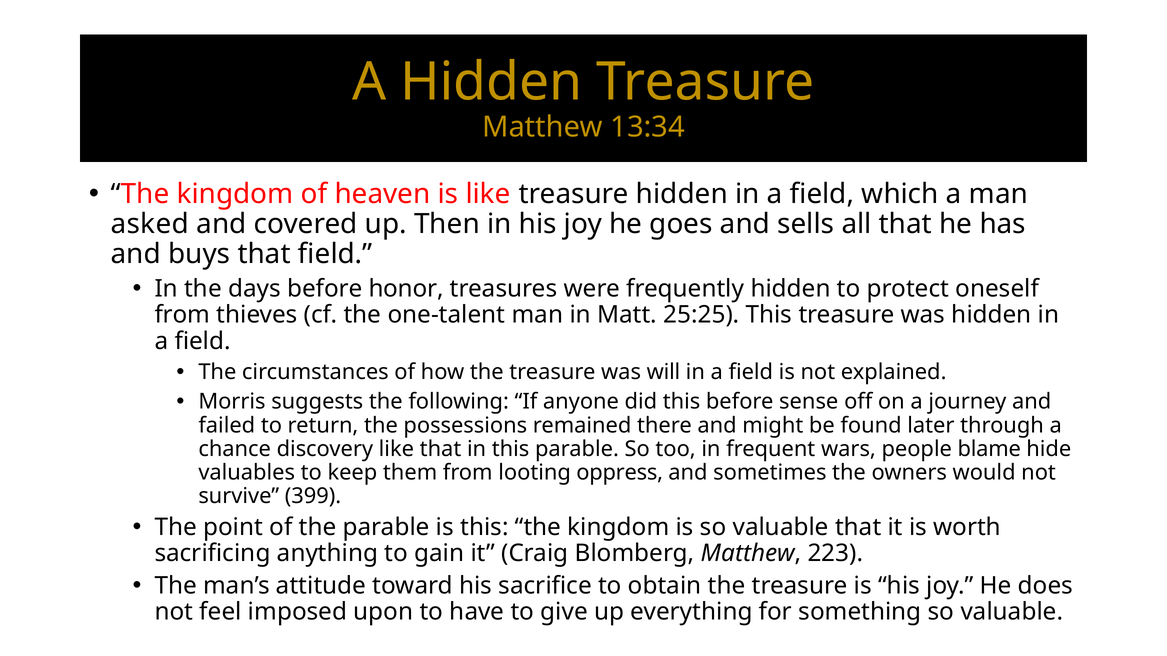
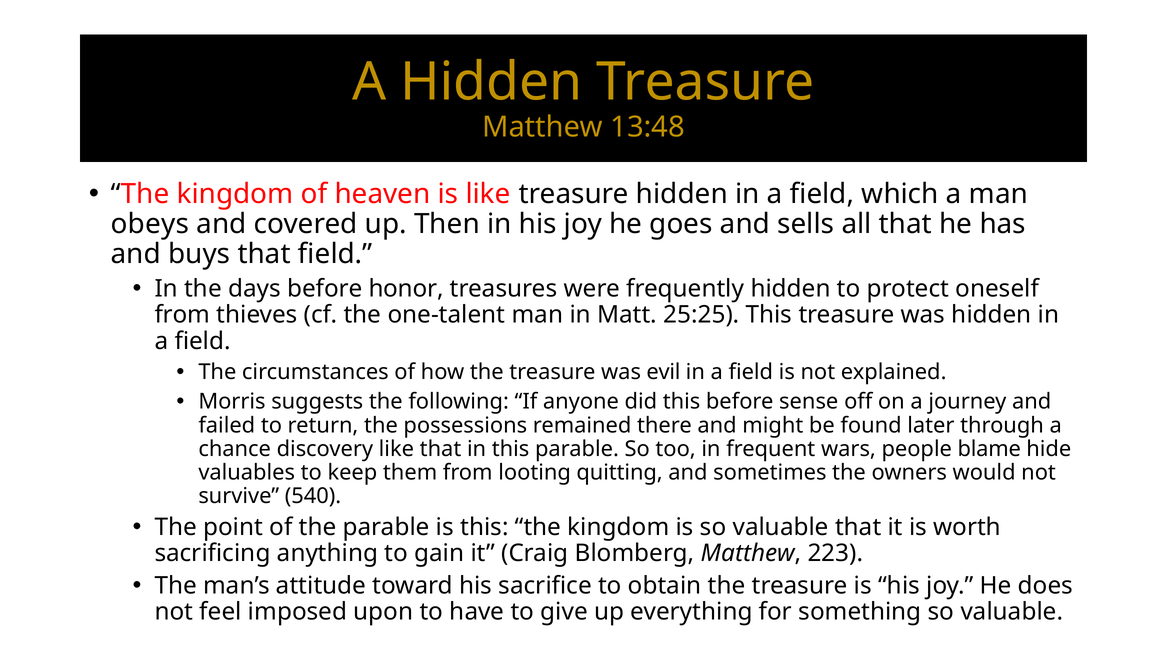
13:34: 13:34 -> 13:48
asked: asked -> obeys
will: will -> evil
oppress: oppress -> quitting
399: 399 -> 540
